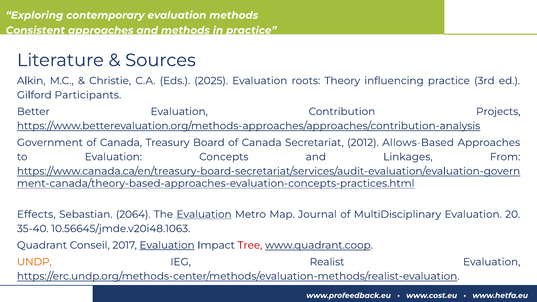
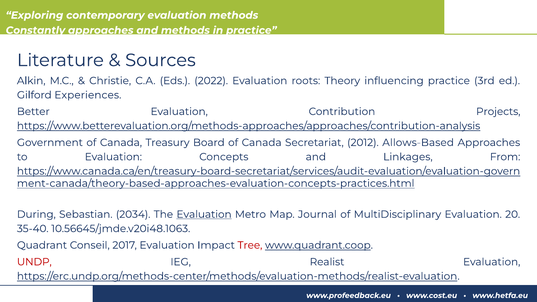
Consistent: Consistent -> Constantly
2025: 2025 -> 2022
Participants: Participants -> Experiences
Effects: Effects -> During
2064: 2064 -> 2034
Evaluation at (167, 245) underline: present -> none
UNDP colour: orange -> red
